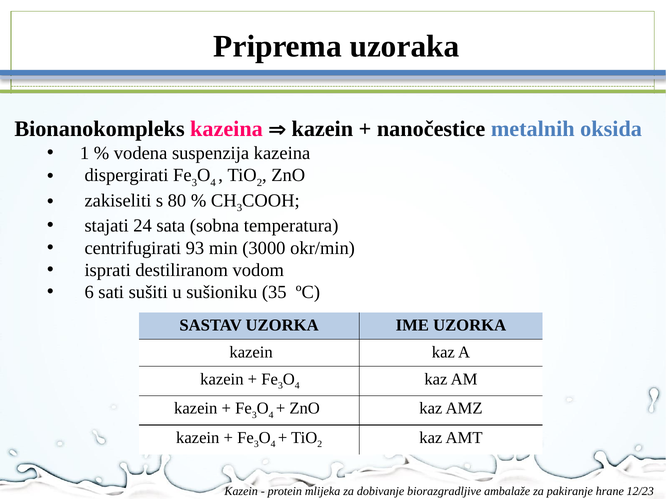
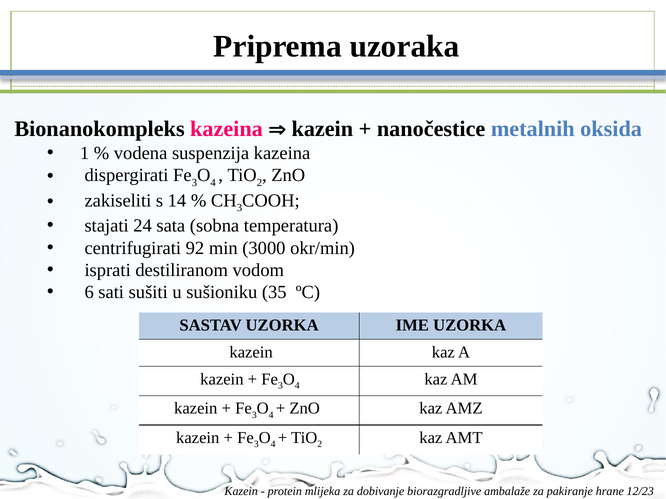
80: 80 -> 14
93: 93 -> 92
